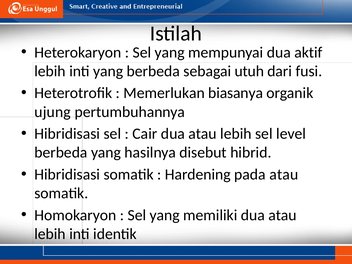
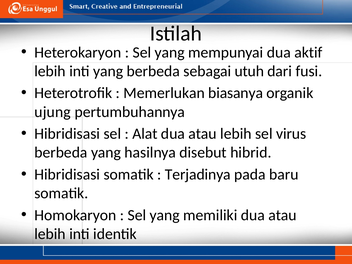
Cair: Cair -> Alat
level: level -> virus
Hardening: Hardening -> Terjadinya
pada atau: atau -> baru
